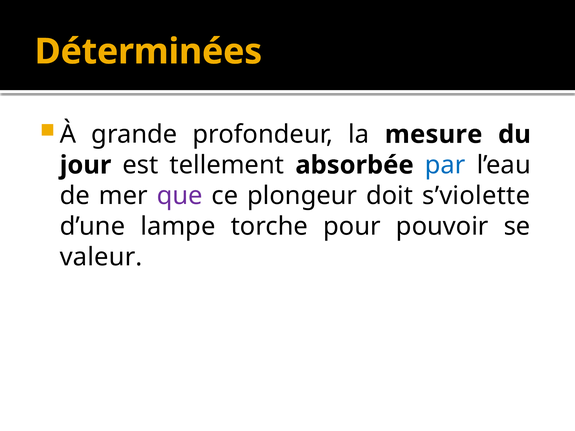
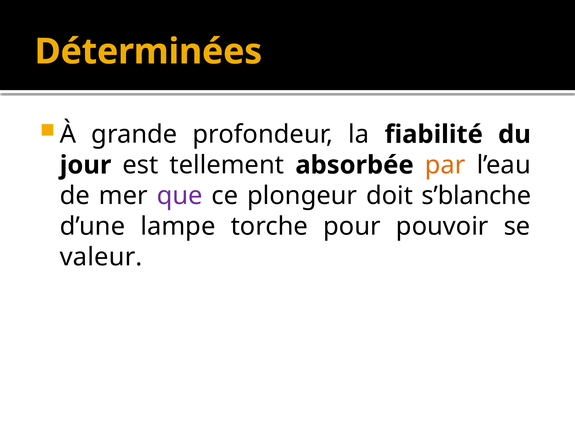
mesure: mesure -> fiabilité
par colour: blue -> orange
s’violette: s’violette -> s’blanche
